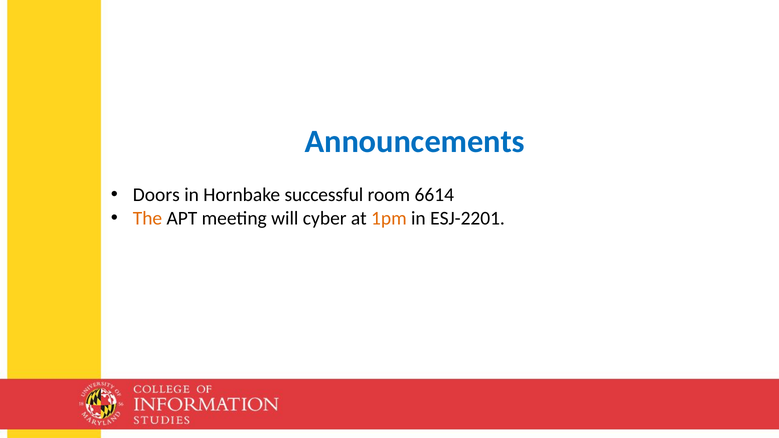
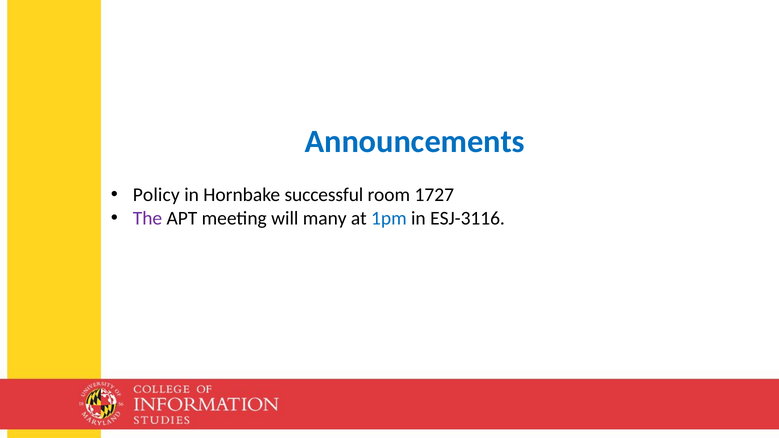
Doors: Doors -> Policy
6614: 6614 -> 1727
The colour: orange -> purple
cyber: cyber -> many
1pm colour: orange -> blue
ESJ-2201: ESJ-2201 -> ESJ-3116
